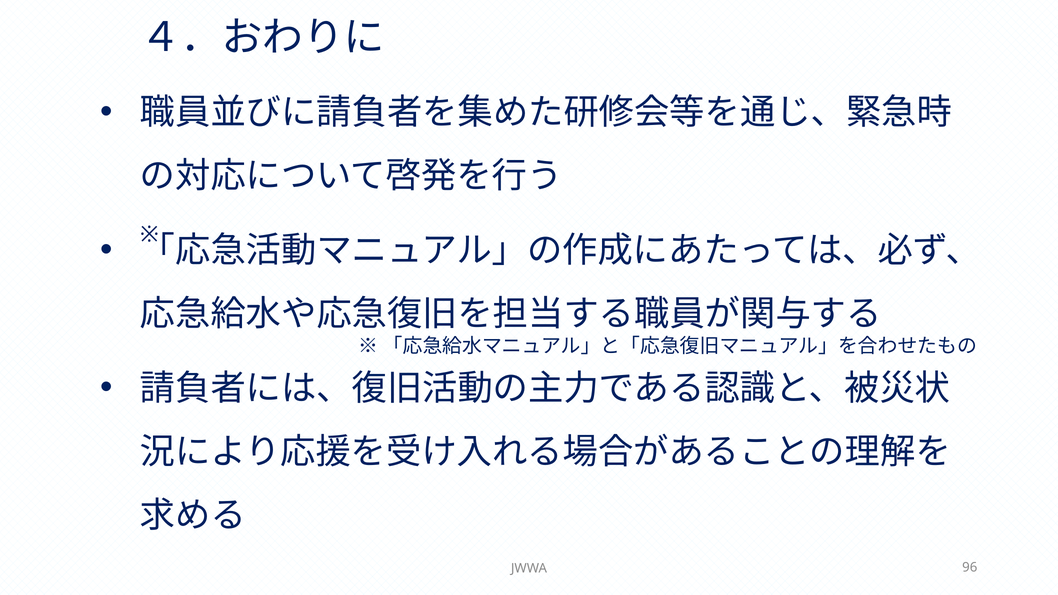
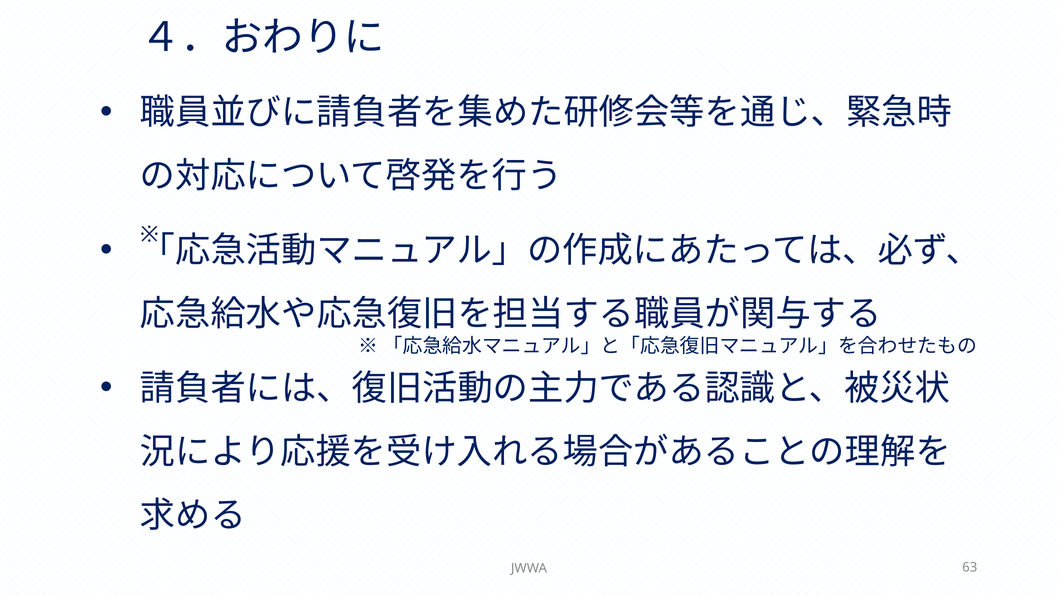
96: 96 -> 63
